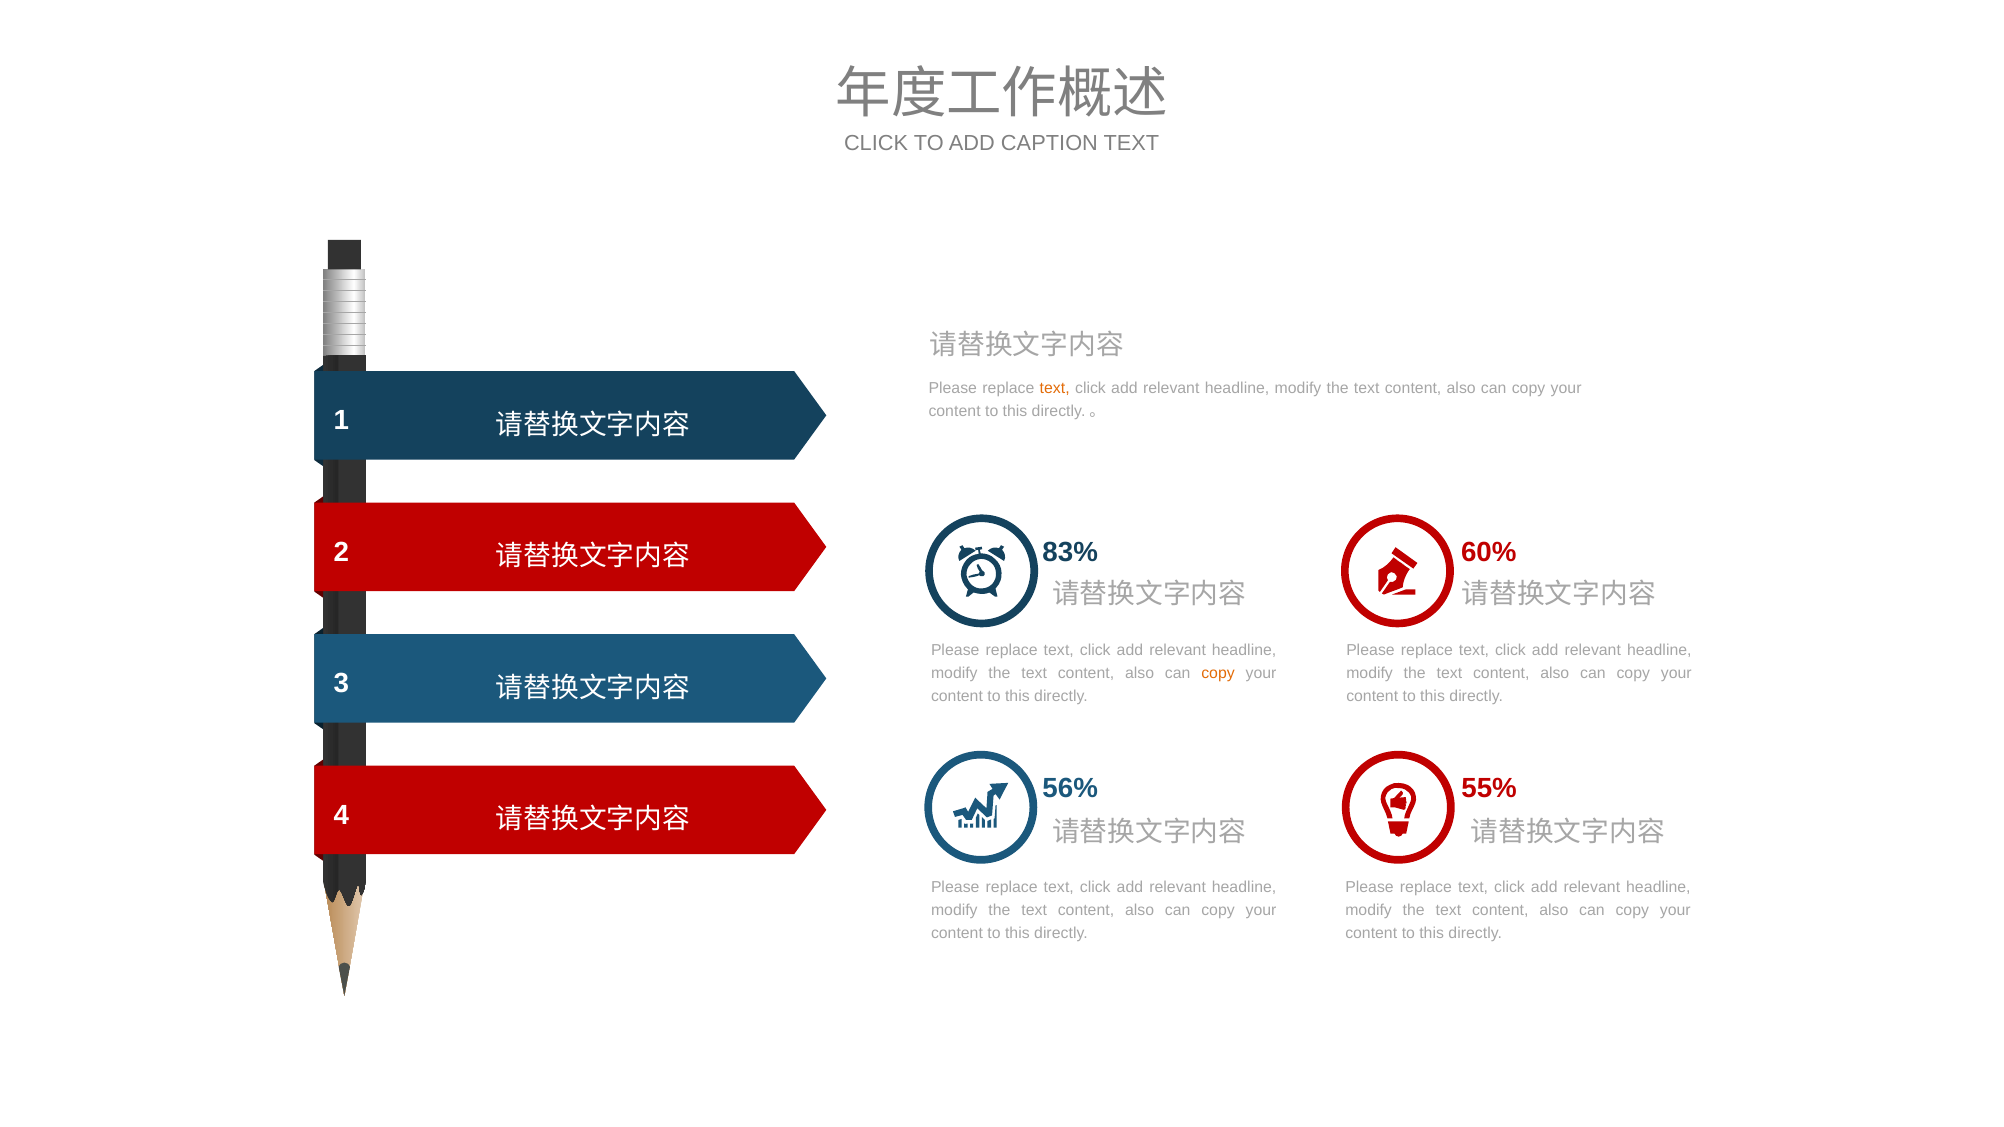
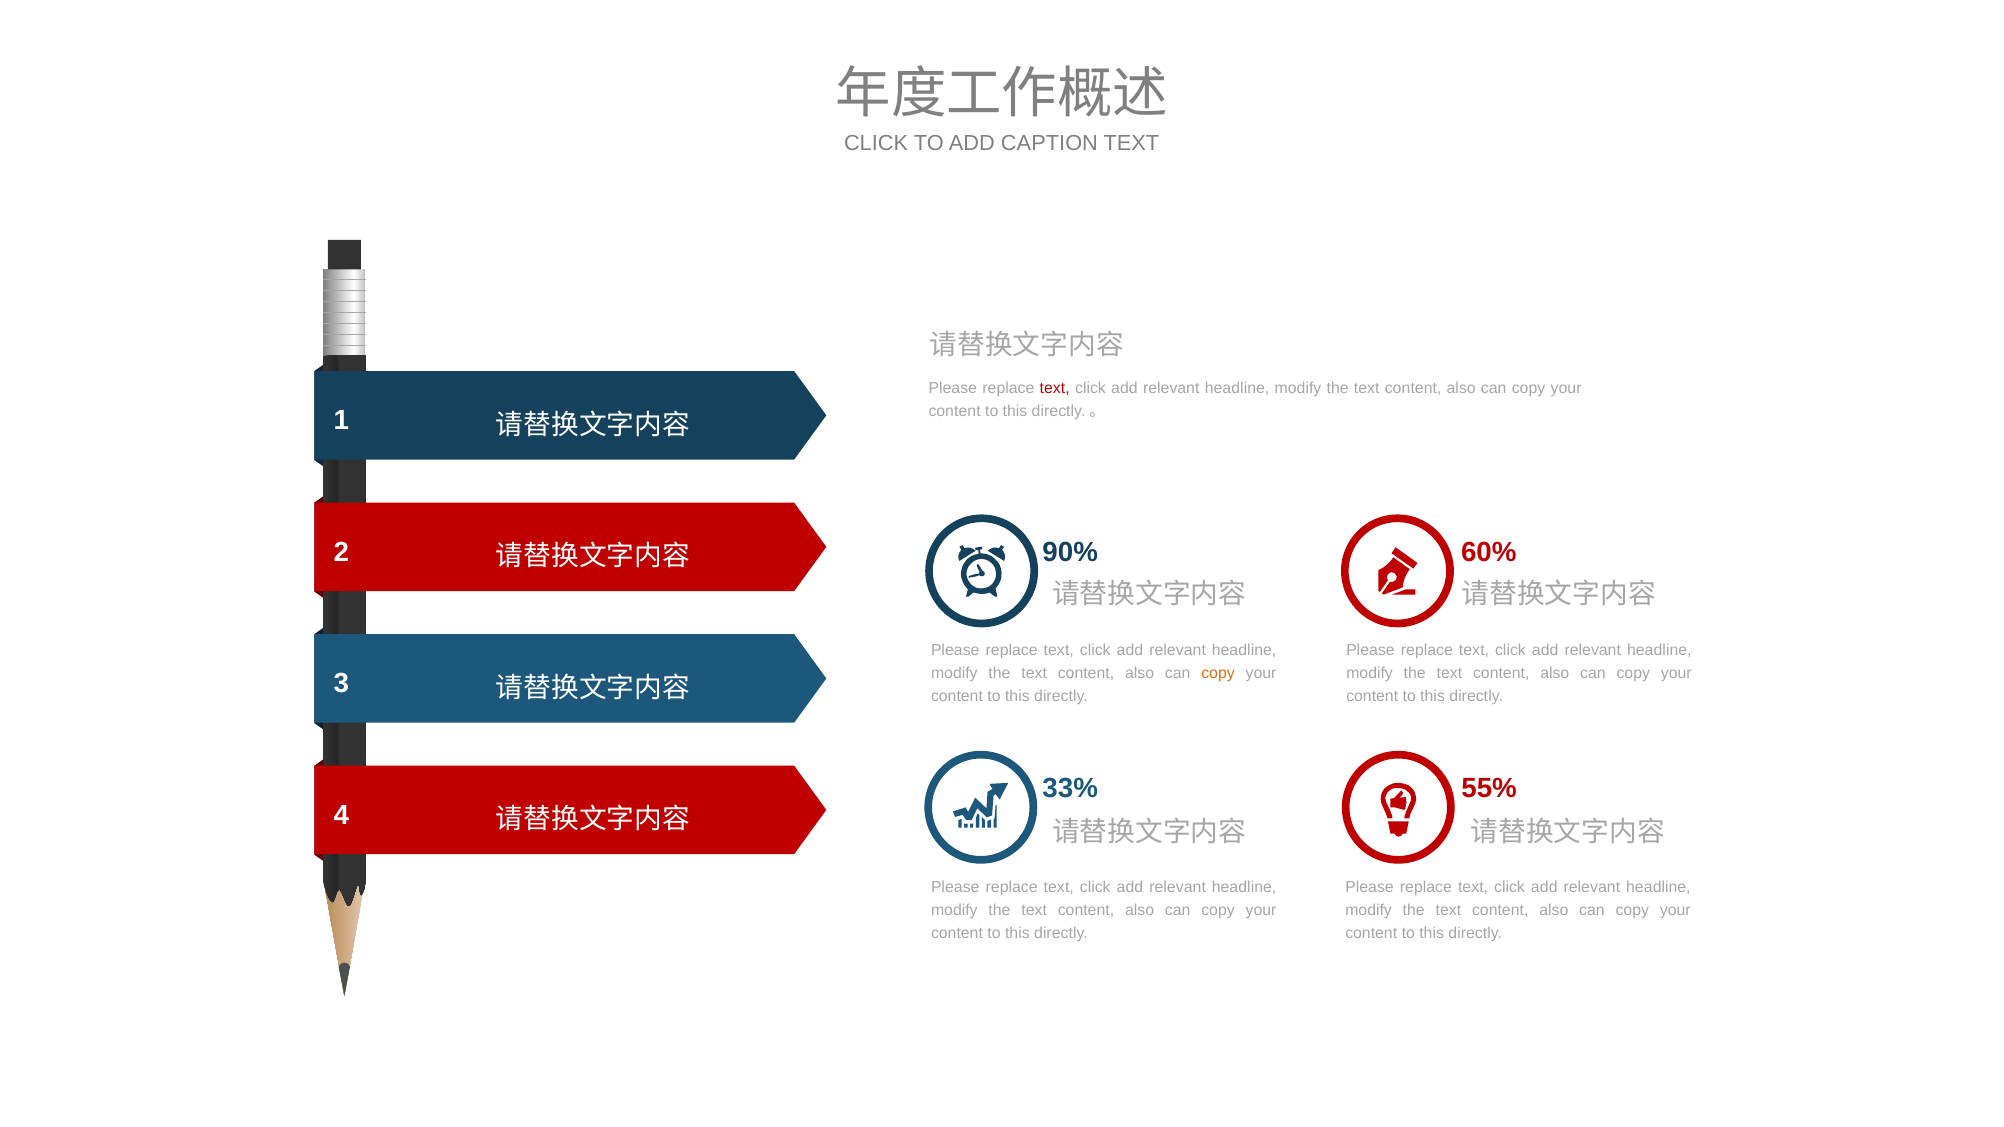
text at (1055, 388) colour: orange -> red
83%: 83% -> 90%
56%: 56% -> 33%
